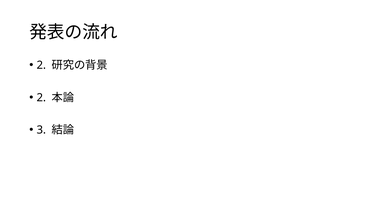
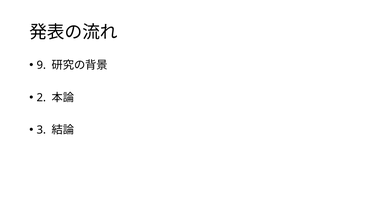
2 at (41, 65): 2 -> 9
